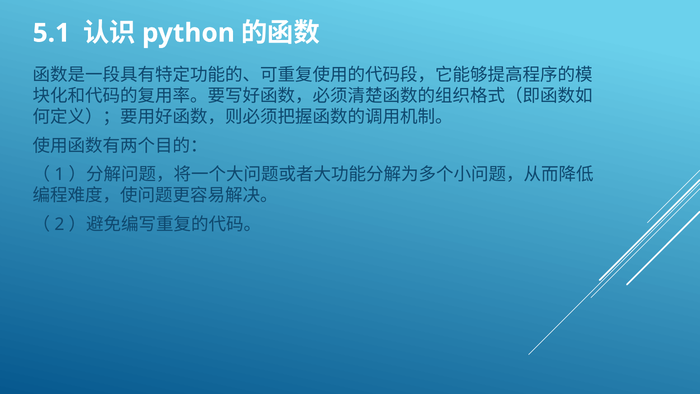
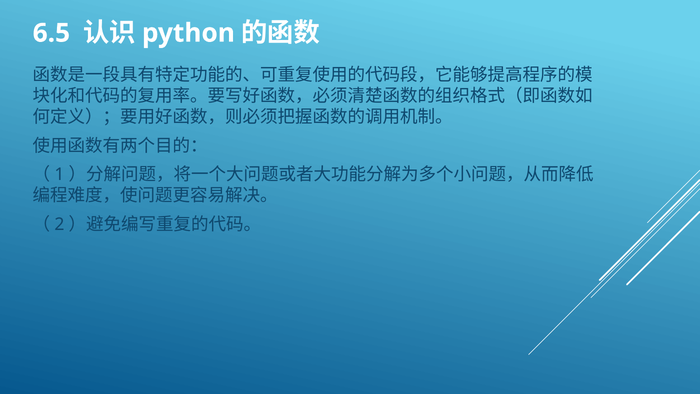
5.1: 5.1 -> 6.5
